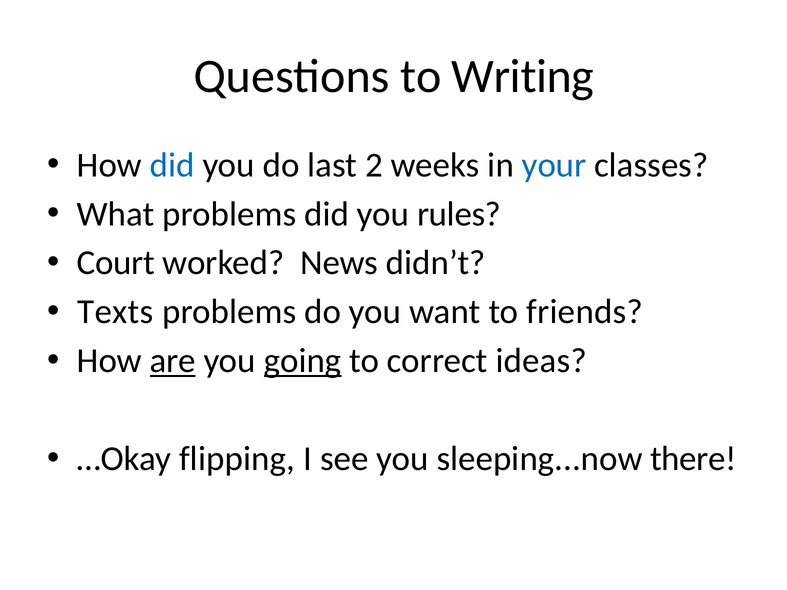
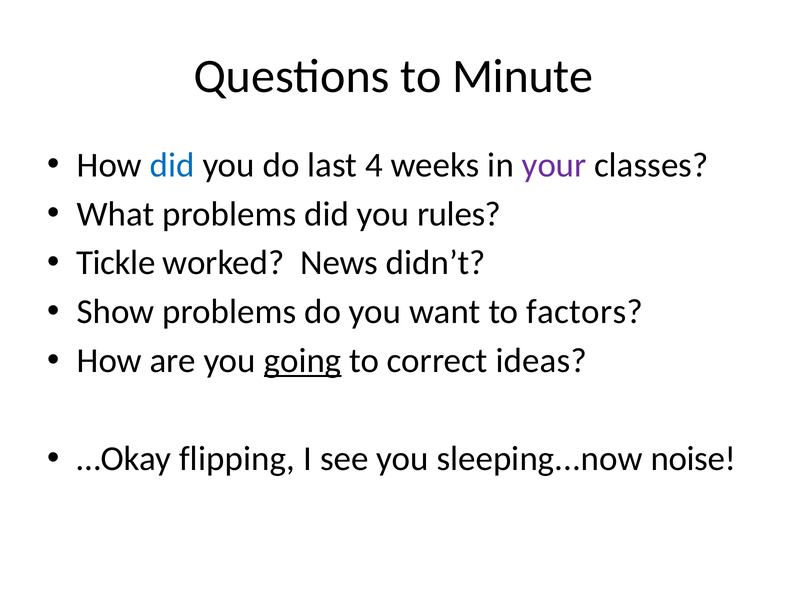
Writing: Writing -> Minute
2: 2 -> 4
your colour: blue -> purple
Court: Court -> Tickle
Texts: Texts -> Show
friends: friends -> factors
are underline: present -> none
there: there -> noise
